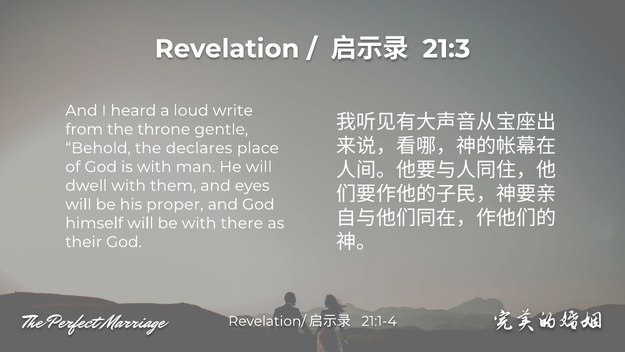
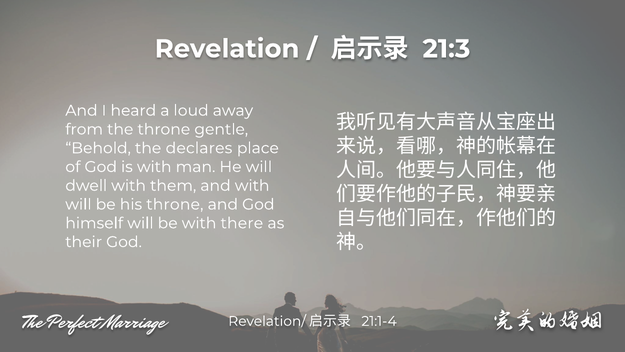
write: write -> away
and eyes: eyes -> with
his proper: proper -> throne
